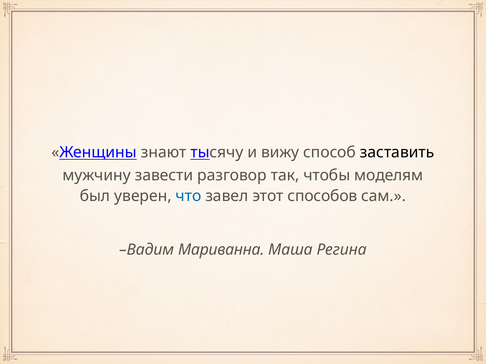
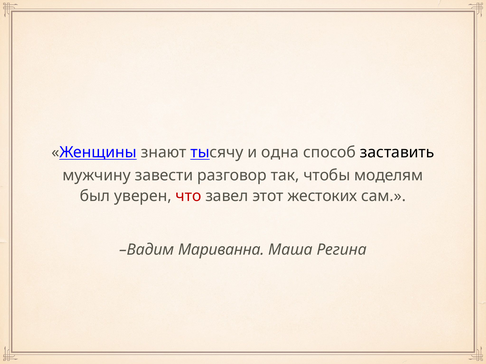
вижу: вижу -> одна
что colour: blue -> red
способов: способов -> жестоких
